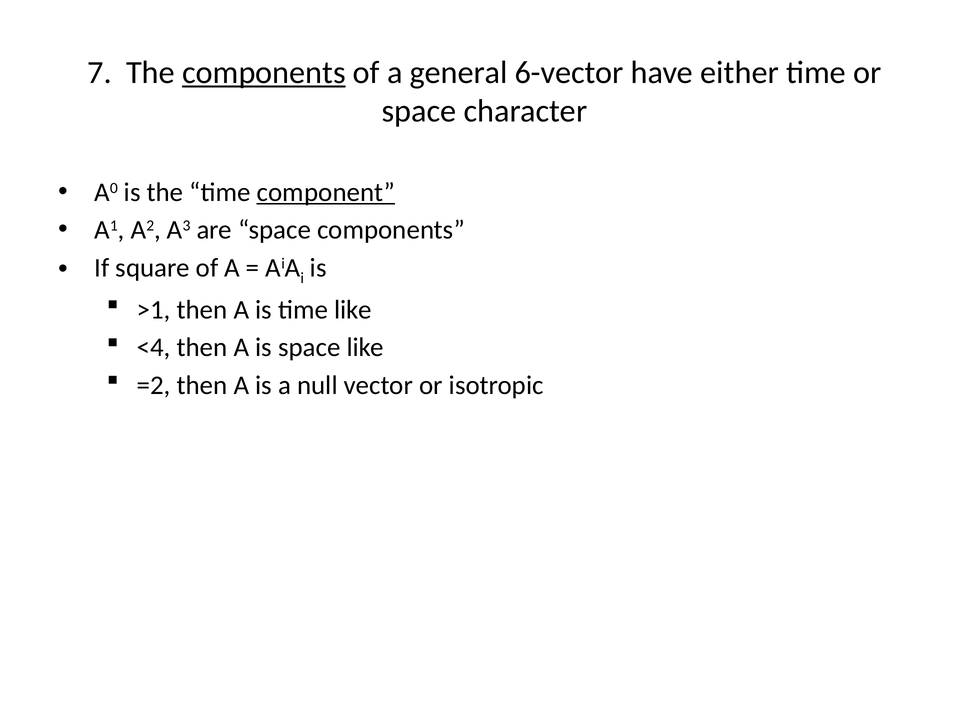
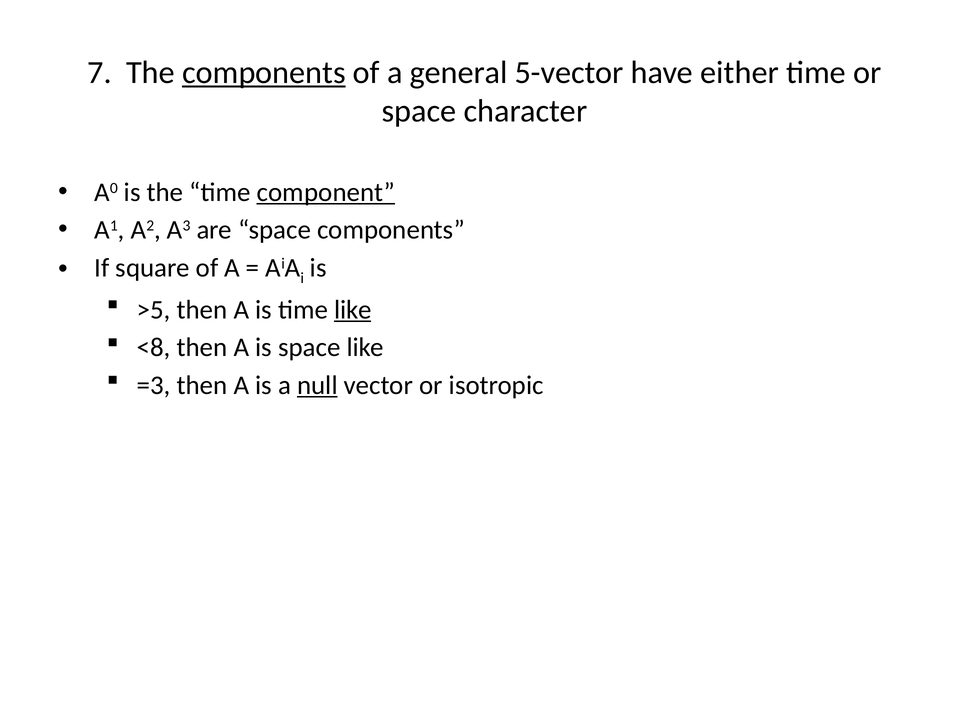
6-vector: 6-vector -> 5-vector
>1: >1 -> >5
like at (353, 310) underline: none -> present
<4: <4 -> <8
=2: =2 -> =3
null underline: none -> present
